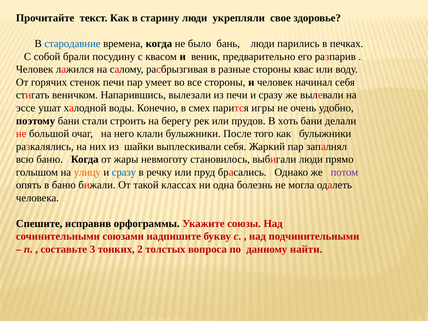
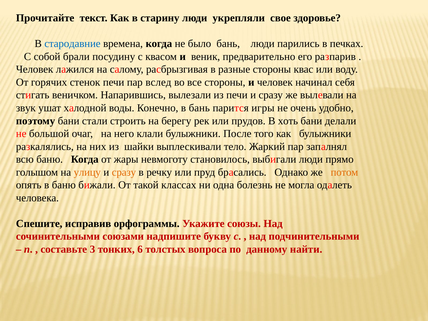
умеет: умеет -> вслед
эссе: эссе -> звук
в смех: смех -> бань
выплескивали себя: себя -> тело
сразу at (124, 172) colour: blue -> orange
потом colour: purple -> orange
2: 2 -> 6
